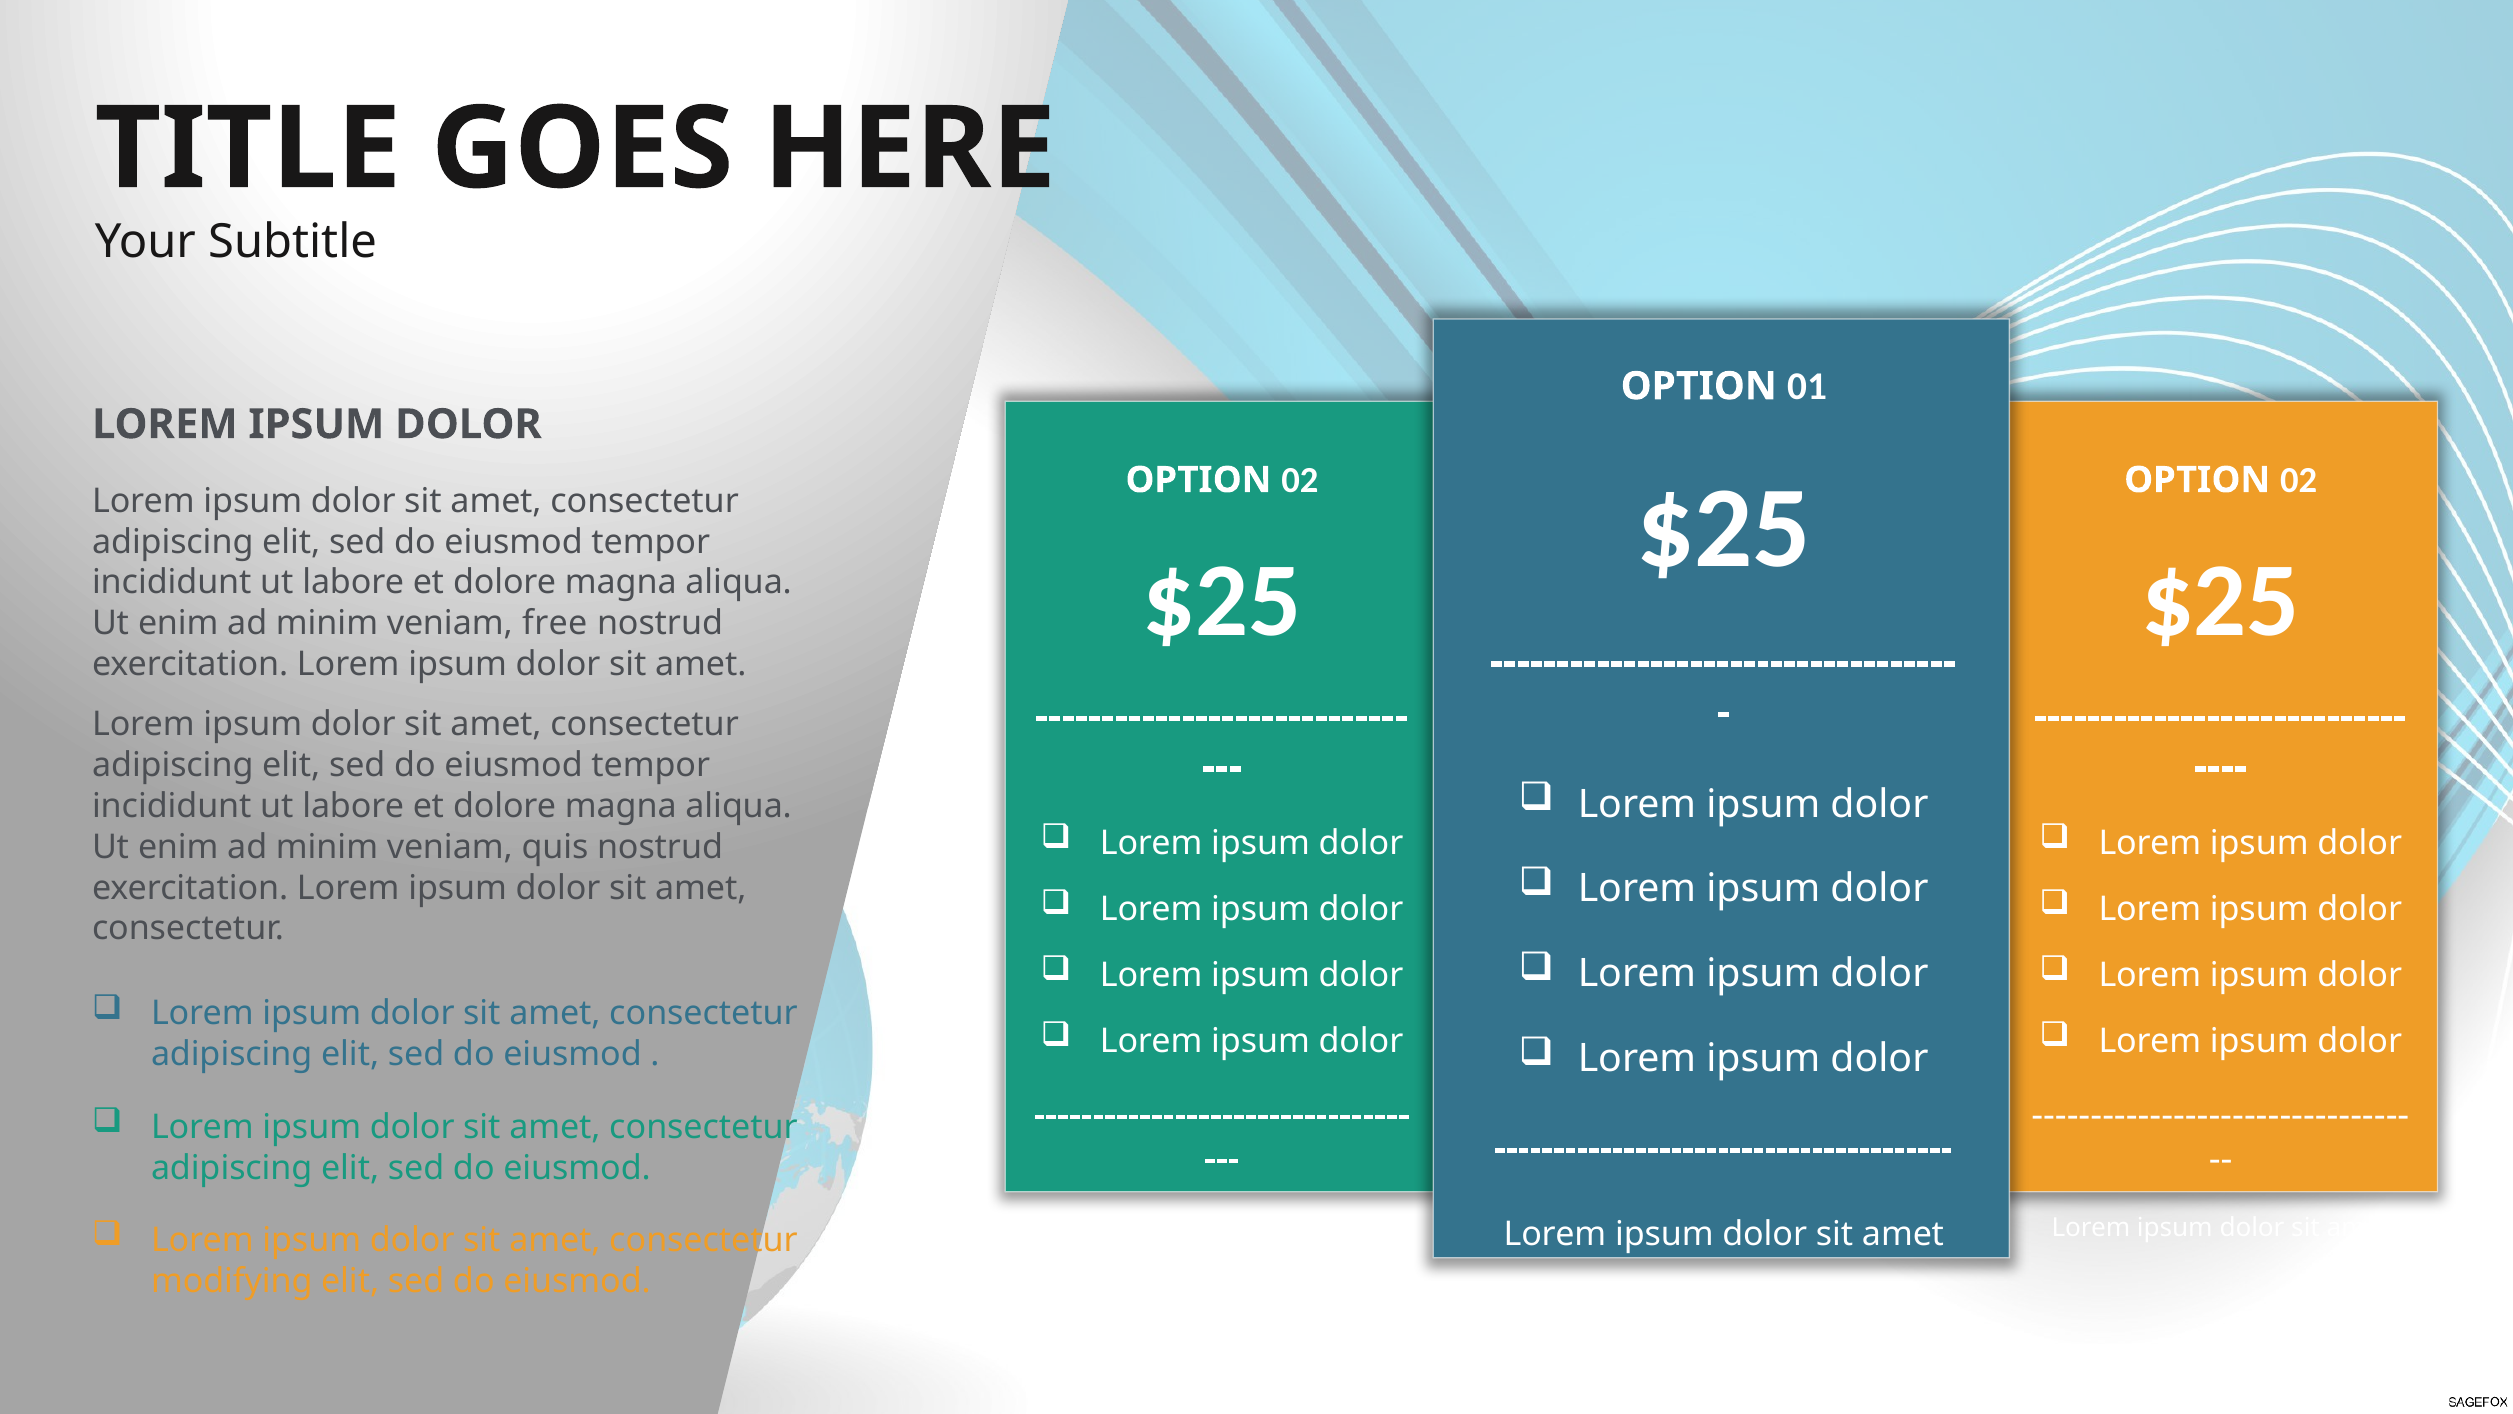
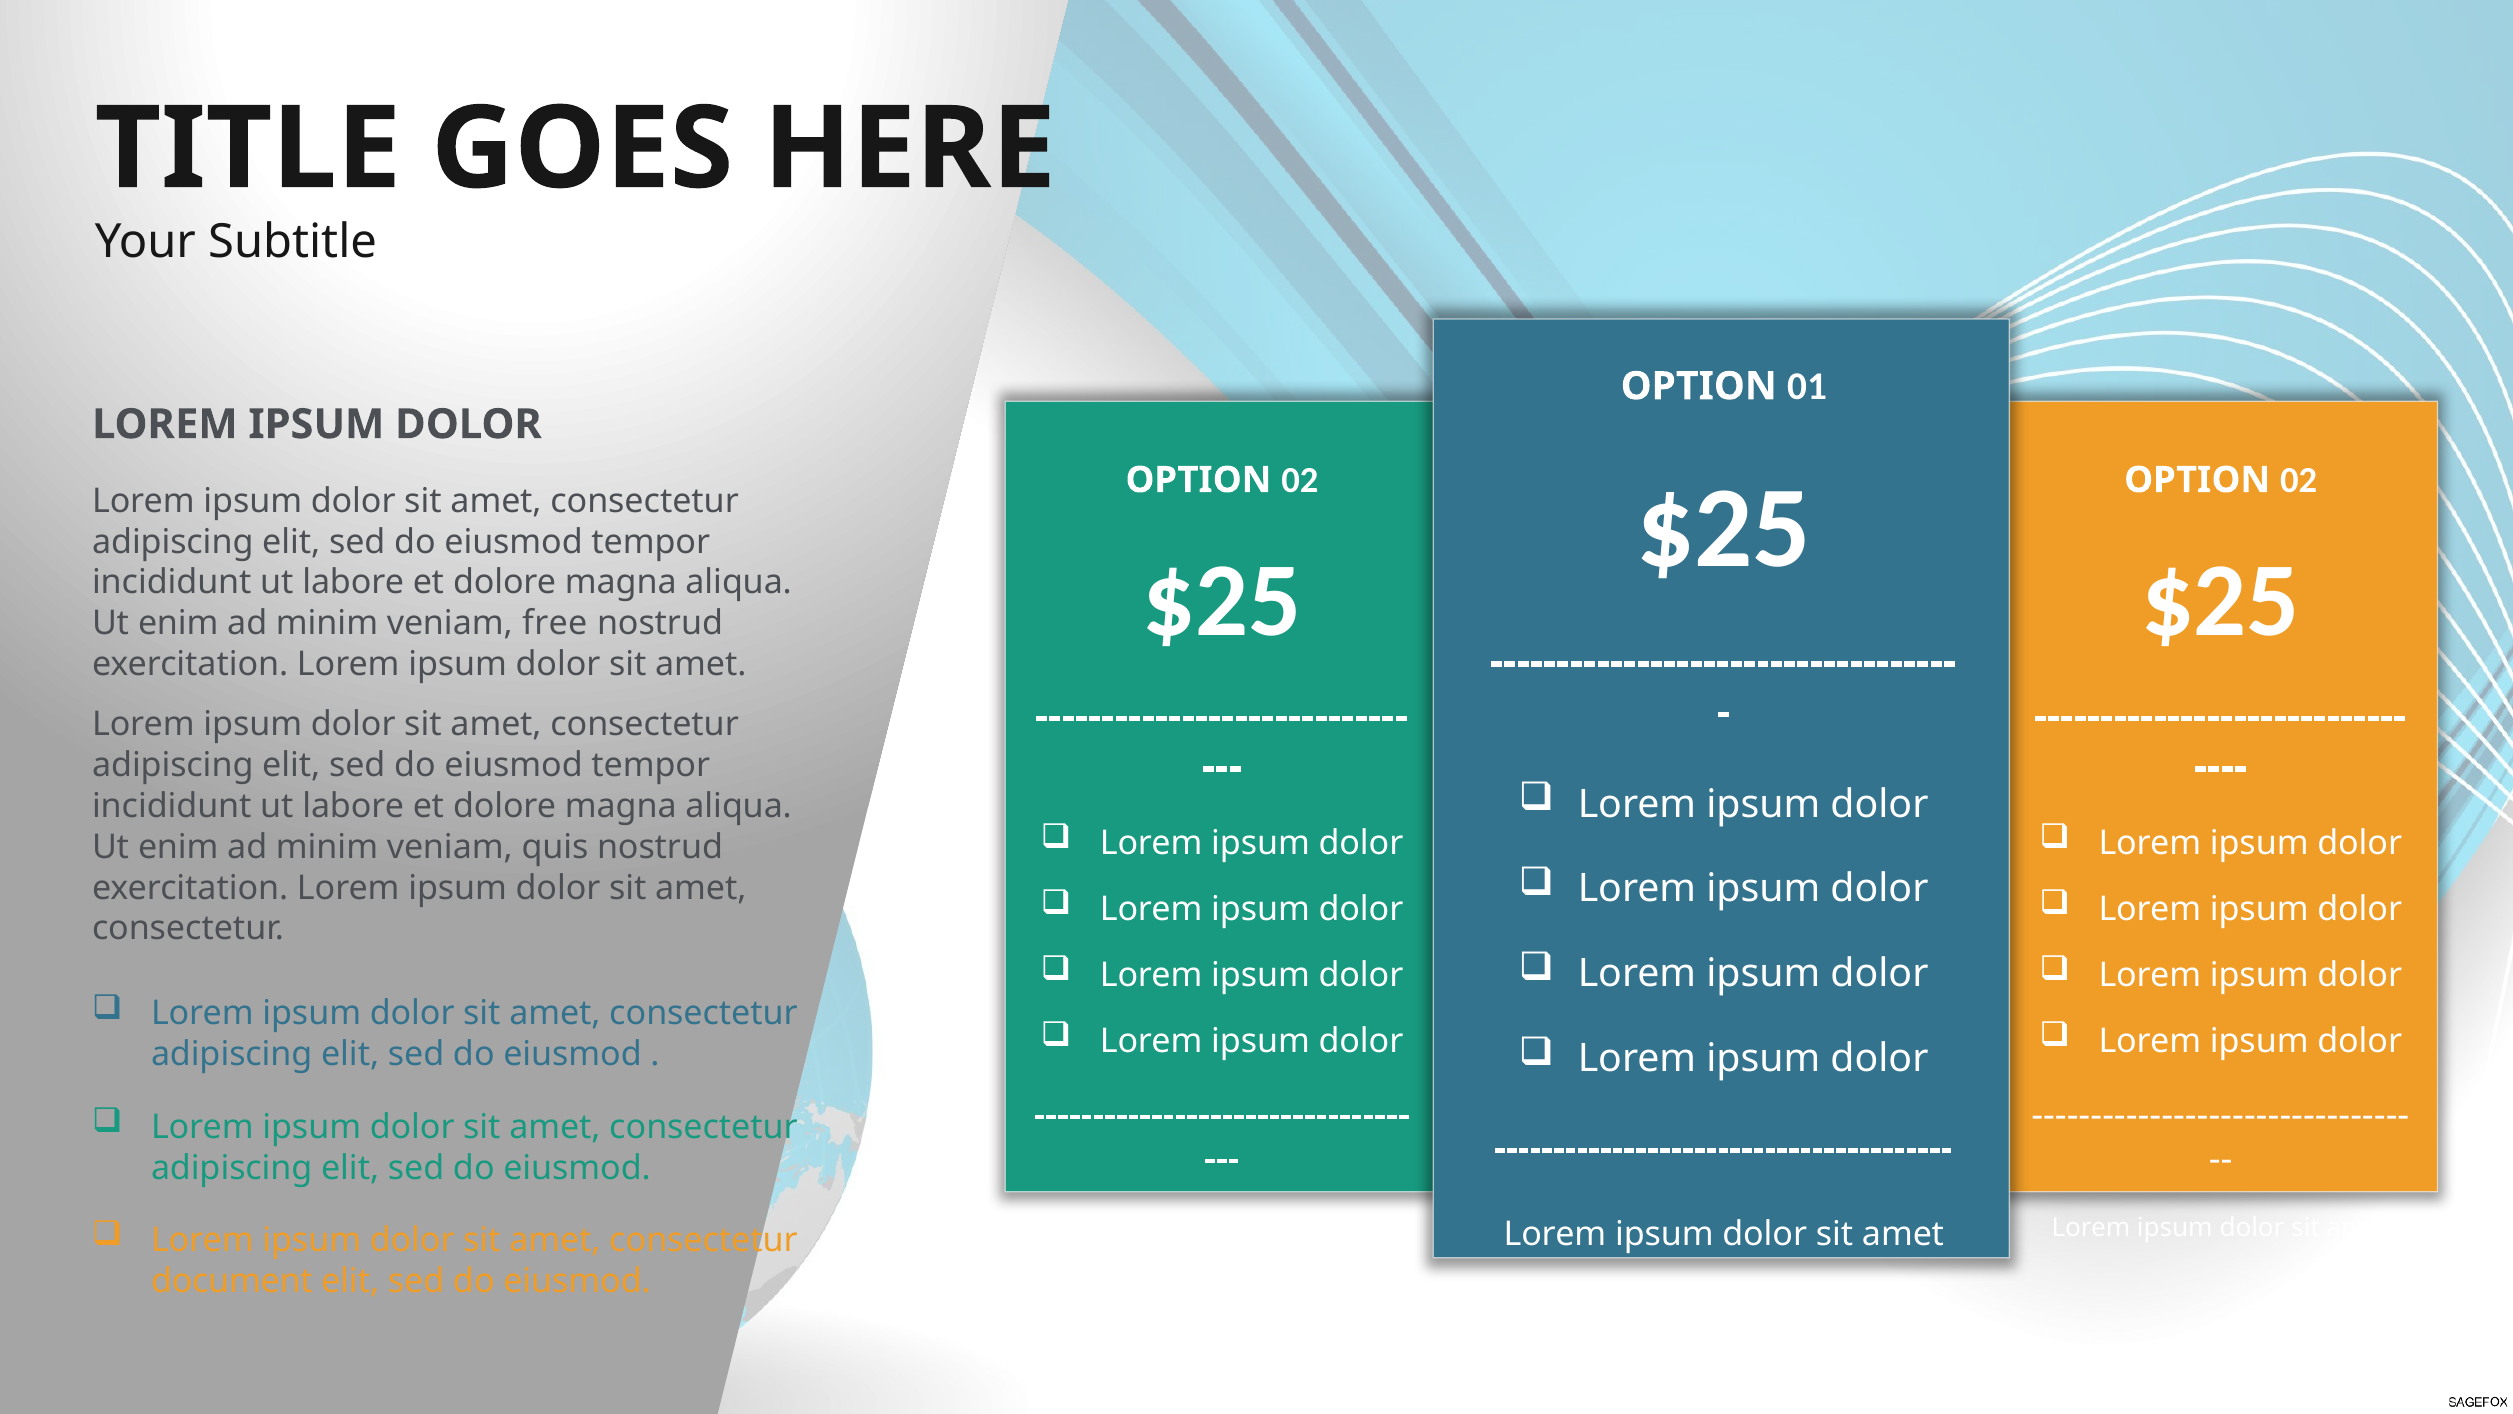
modifying: modifying -> document
